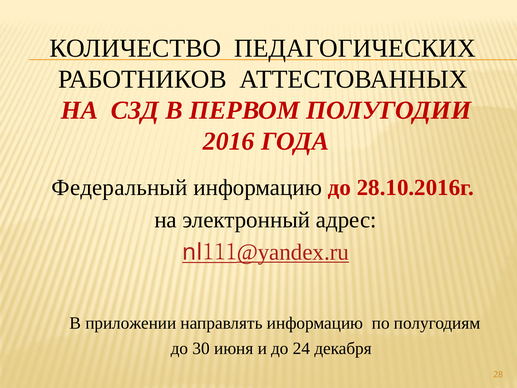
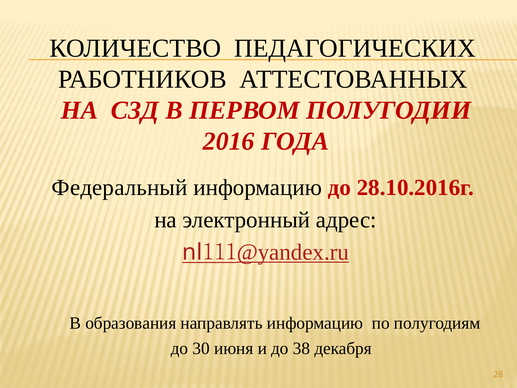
приложении: приложении -> образования
24: 24 -> 38
